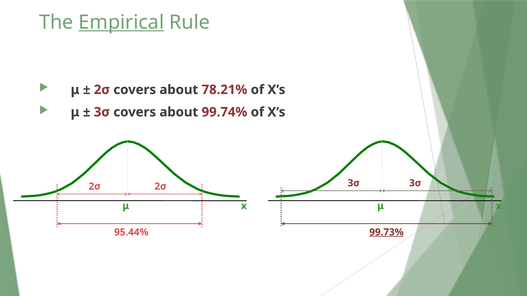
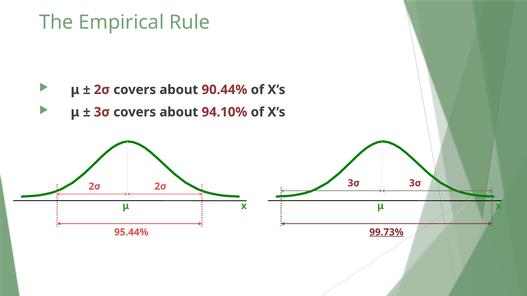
Empirical underline: present -> none
78.21%: 78.21% -> 90.44%
99.74%: 99.74% -> 94.10%
